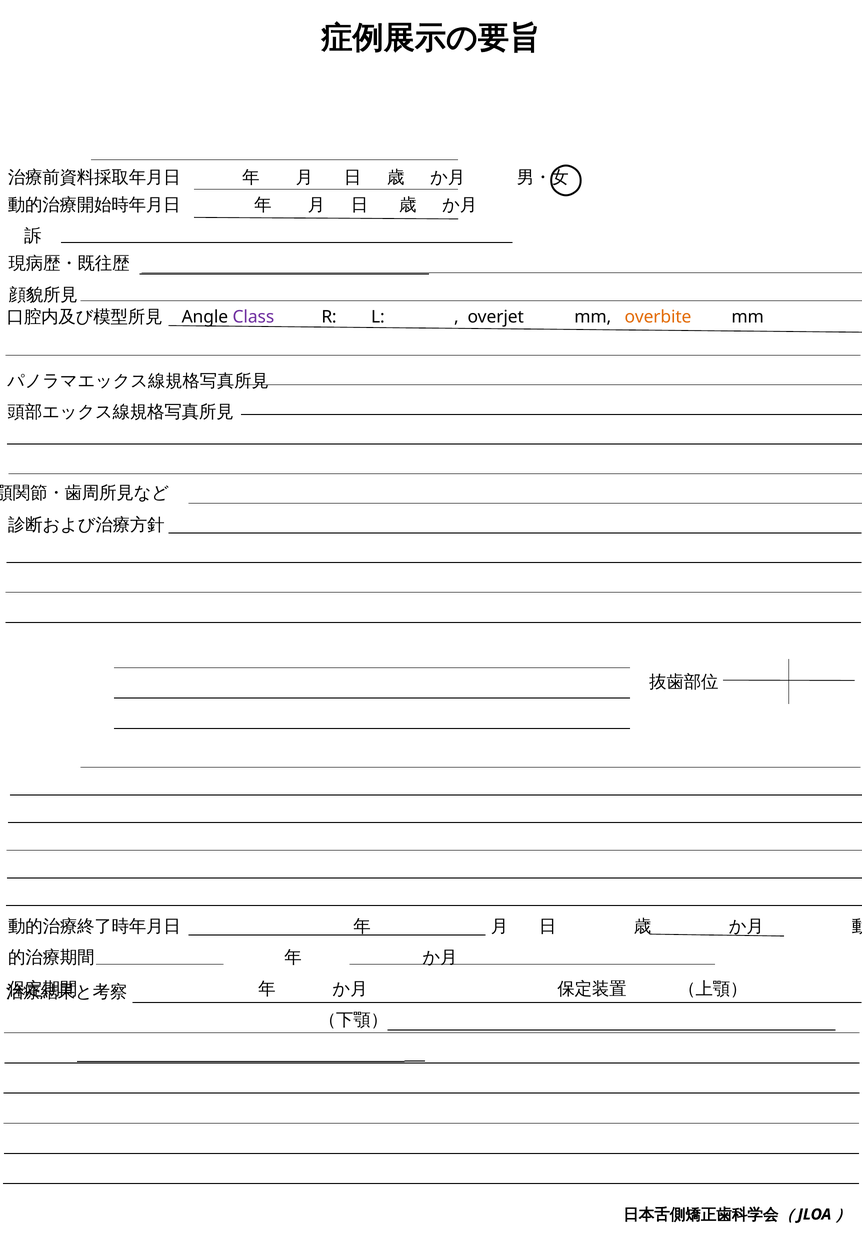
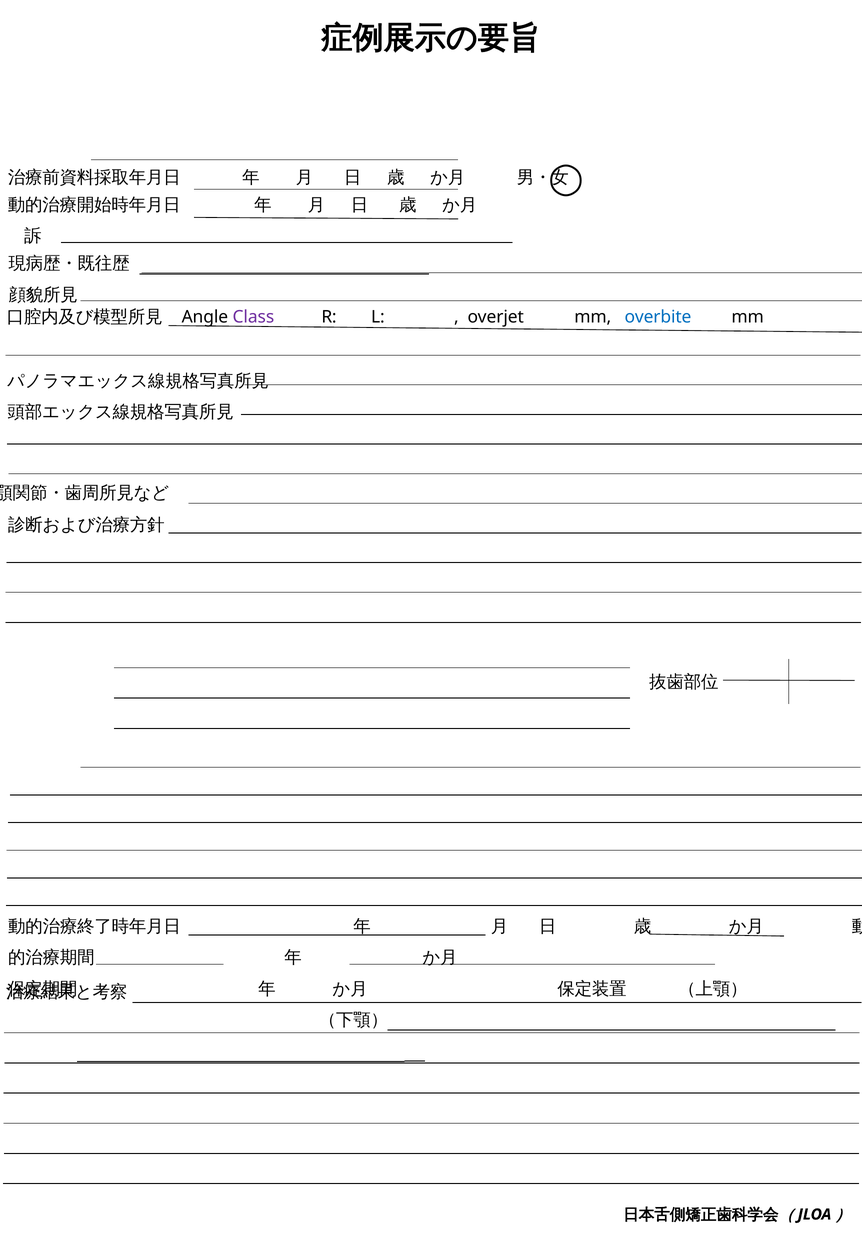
overbite colour: orange -> blue
